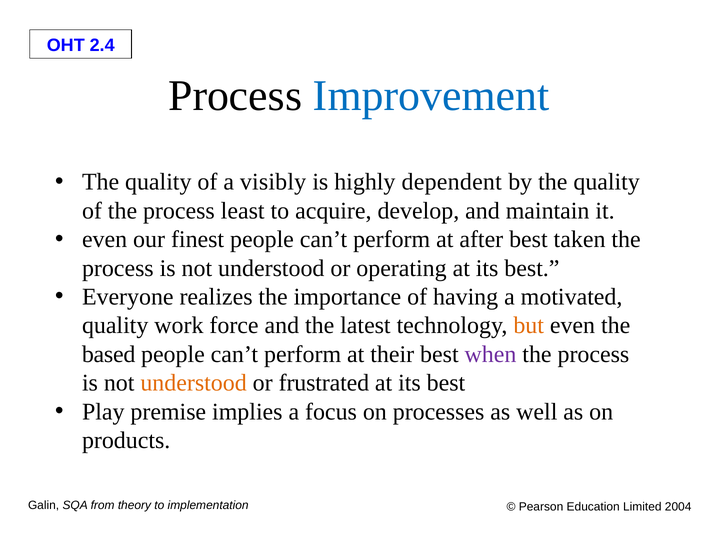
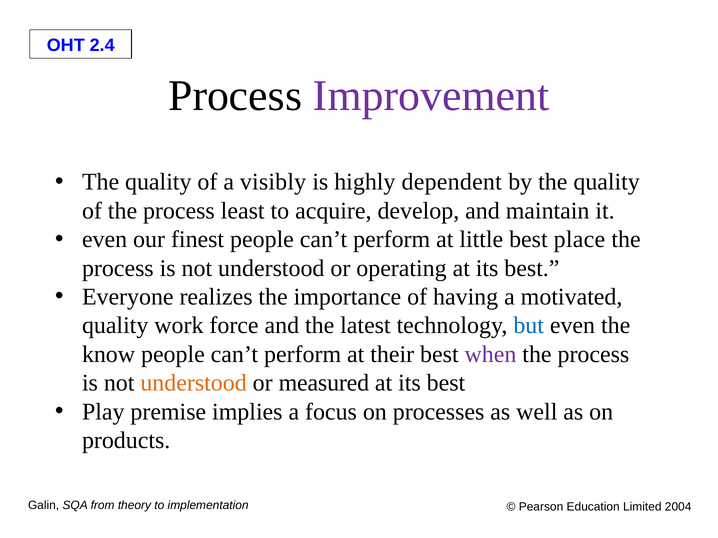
Improvement colour: blue -> purple
after: after -> little
taken: taken -> place
but colour: orange -> blue
based: based -> know
frustrated: frustrated -> measured
